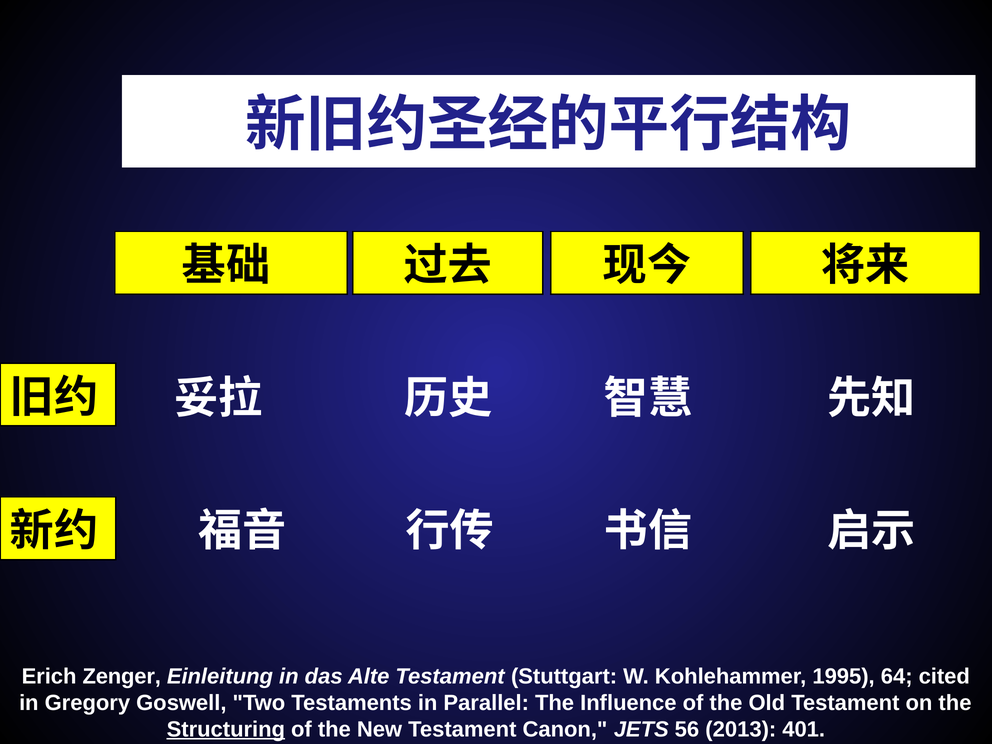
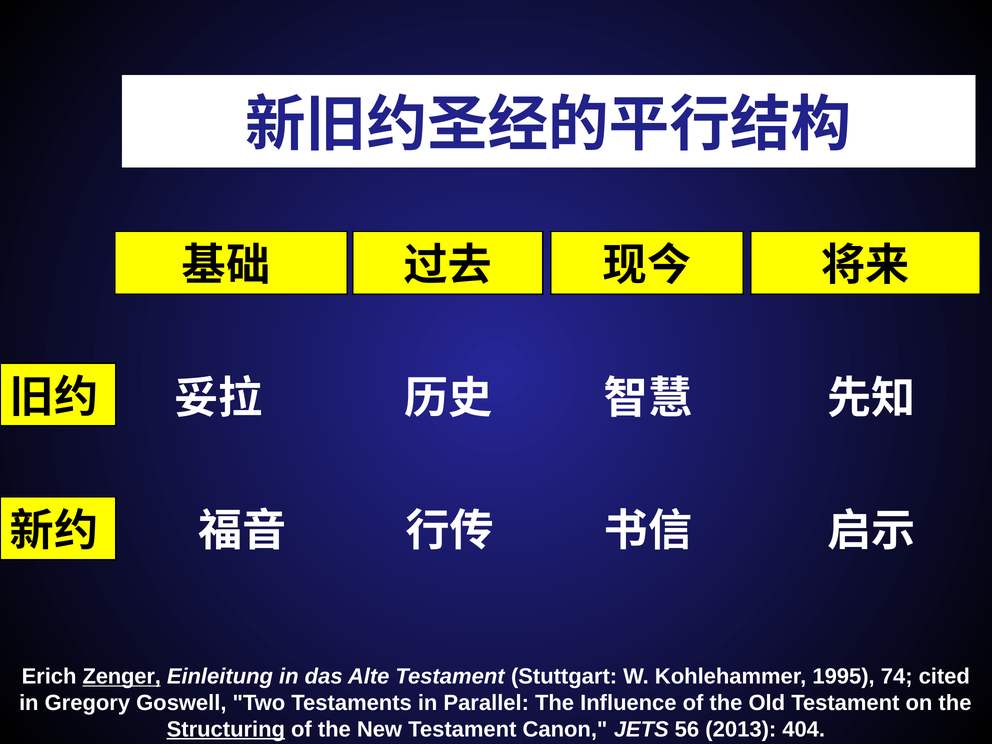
Zenger underline: none -> present
64: 64 -> 74
401: 401 -> 404
